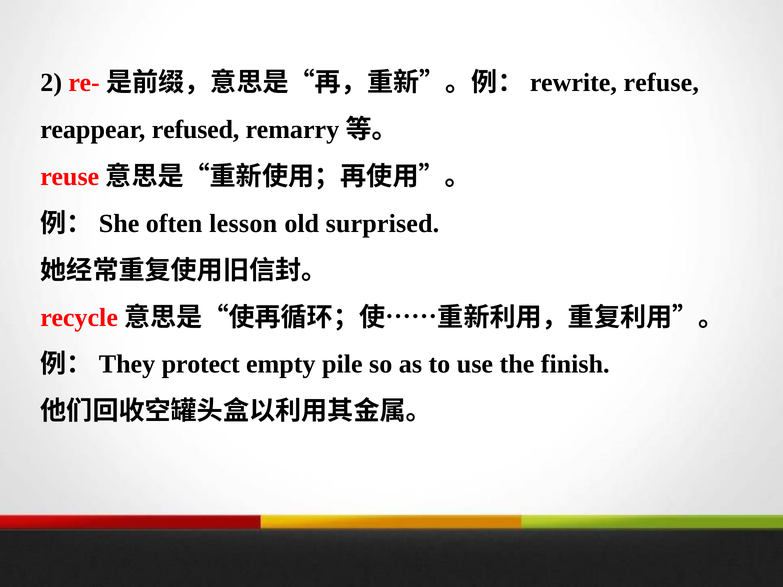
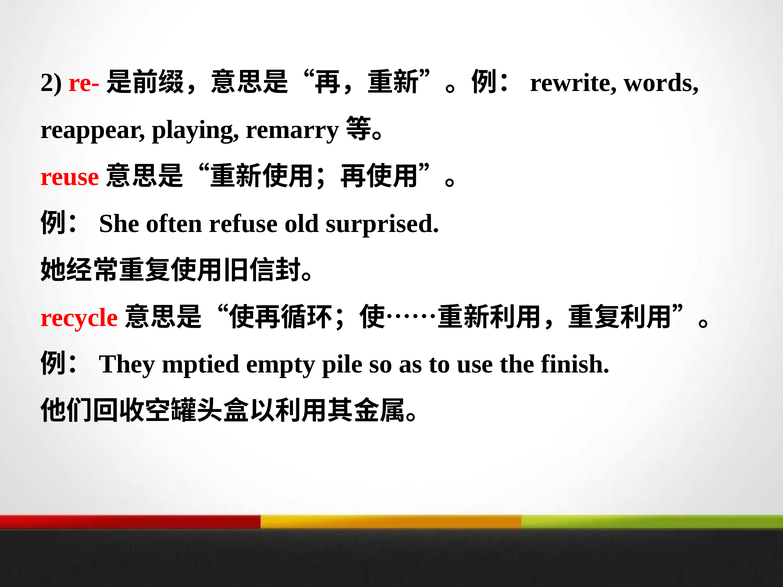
refuse: refuse -> words
refused: refused -> playing
lesson: lesson -> refuse
protect: protect -> mptied
